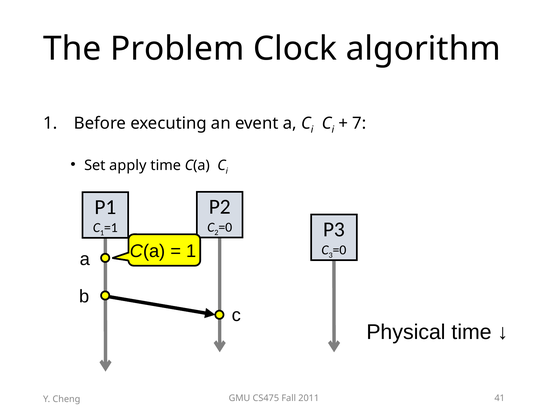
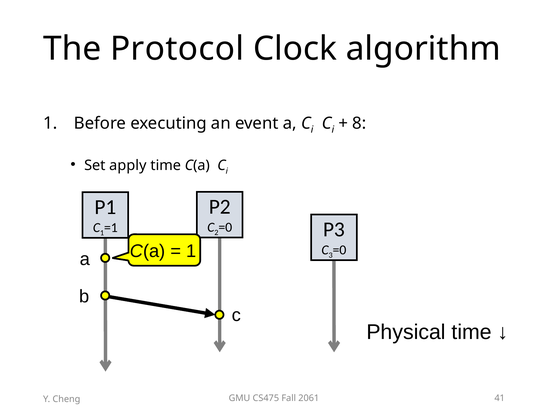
Problem: Problem -> Protocol
7: 7 -> 8
2011: 2011 -> 2061
